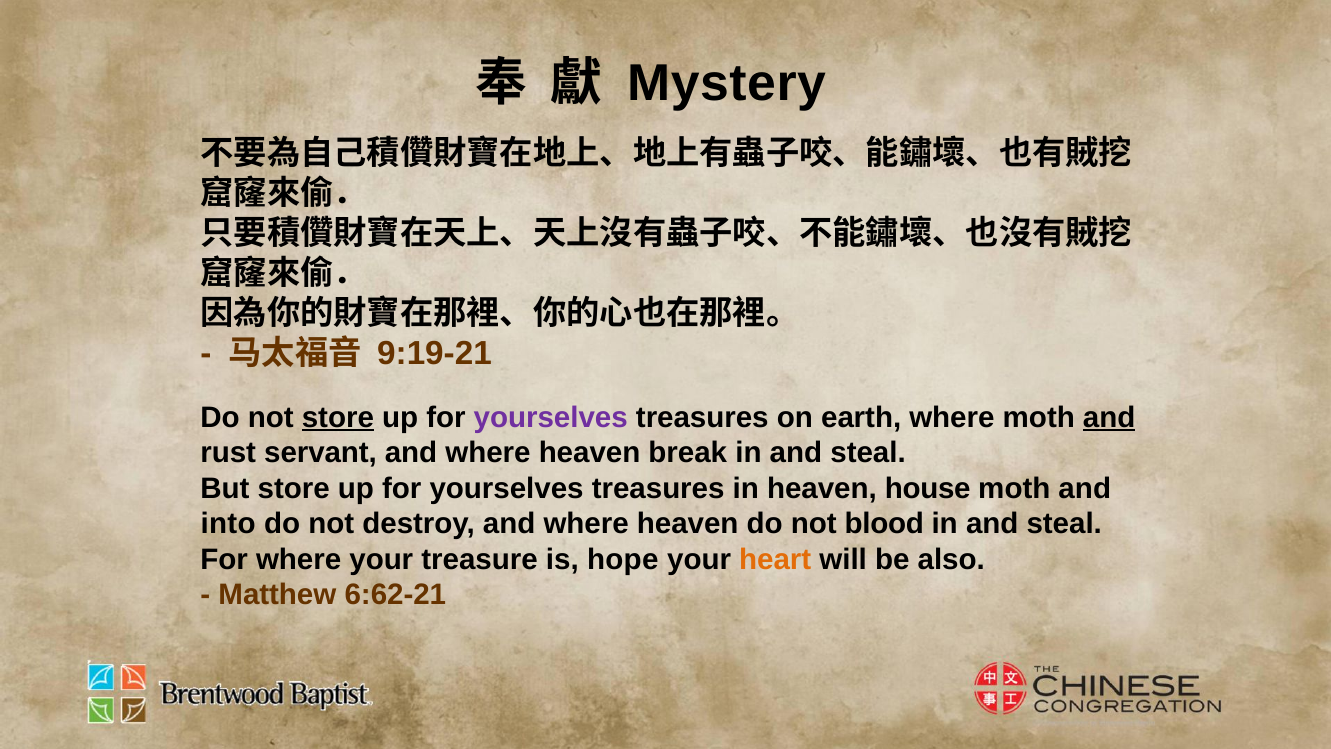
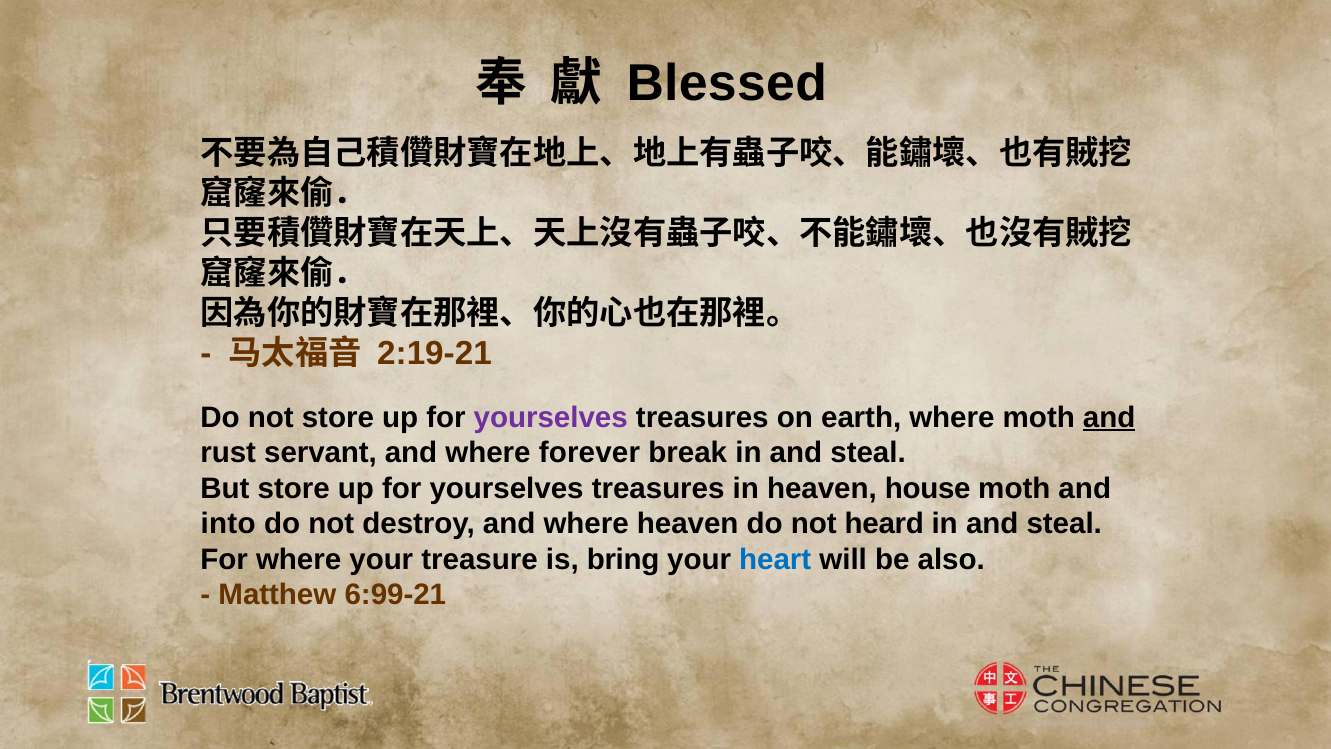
Mystery: Mystery -> Blessed
9:19-21: 9:19-21 -> 2:19-21
store at (338, 417) underline: present -> none
heaven at (590, 453): heaven -> forever
blood: blood -> heard
hope: hope -> bring
heart colour: orange -> blue
6:62-21: 6:62-21 -> 6:99-21
